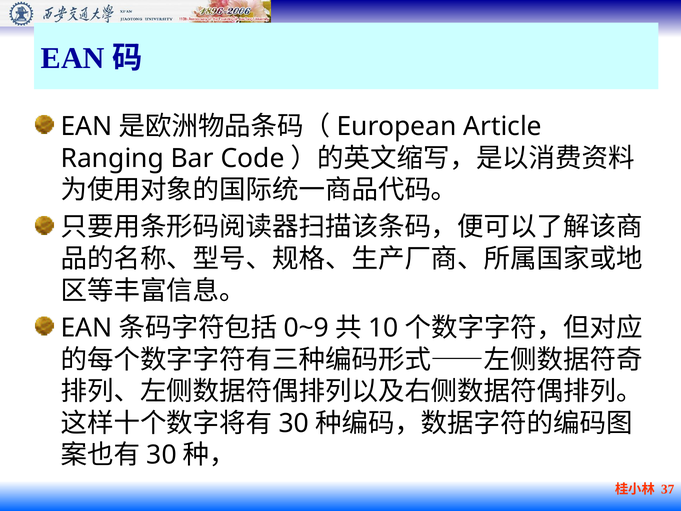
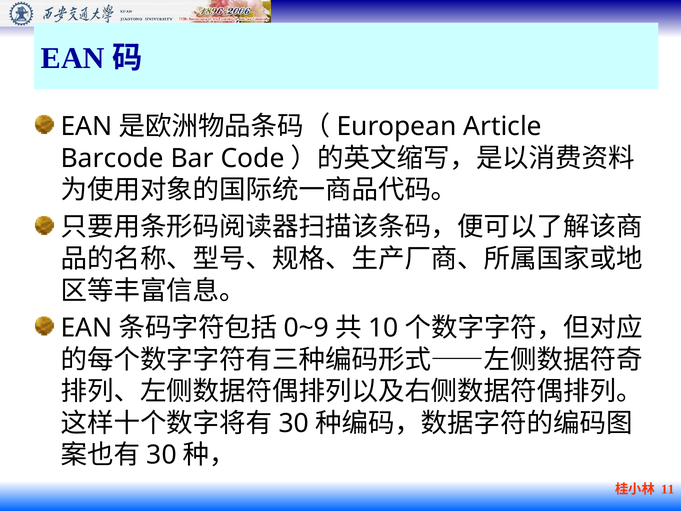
Ranging: Ranging -> Barcode
37: 37 -> 11
